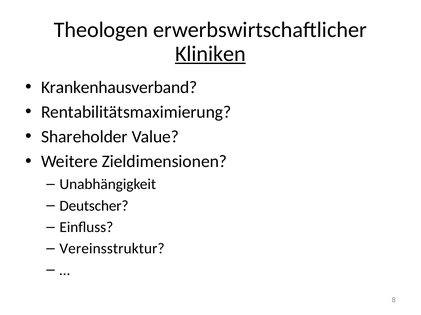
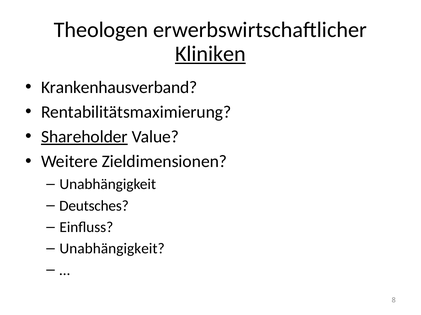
Shareholder underline: none -> present
Deutscher: Deutscher -> Deutsches
Vereinsstruktur at (112, 249): Vereinsstruktur -> Unabhängigkeit
